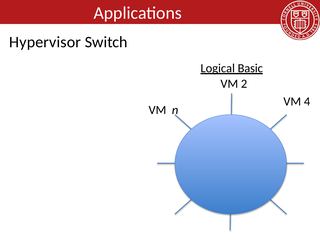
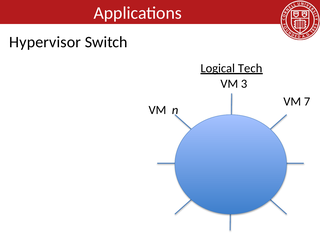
Basic: Basic -> Tech
2: 2 -> 3
4: 4 -> 7
